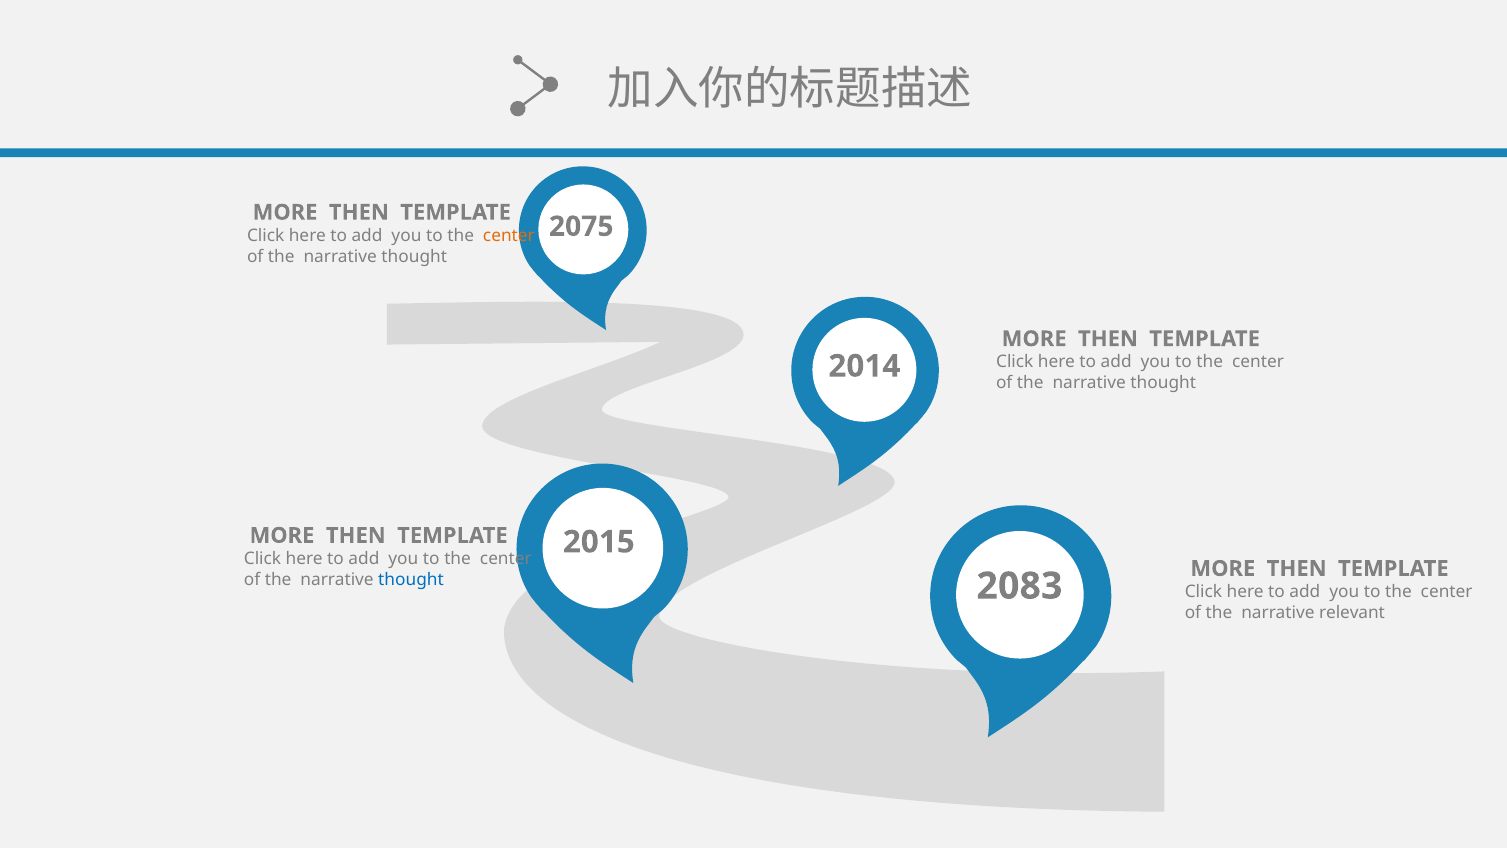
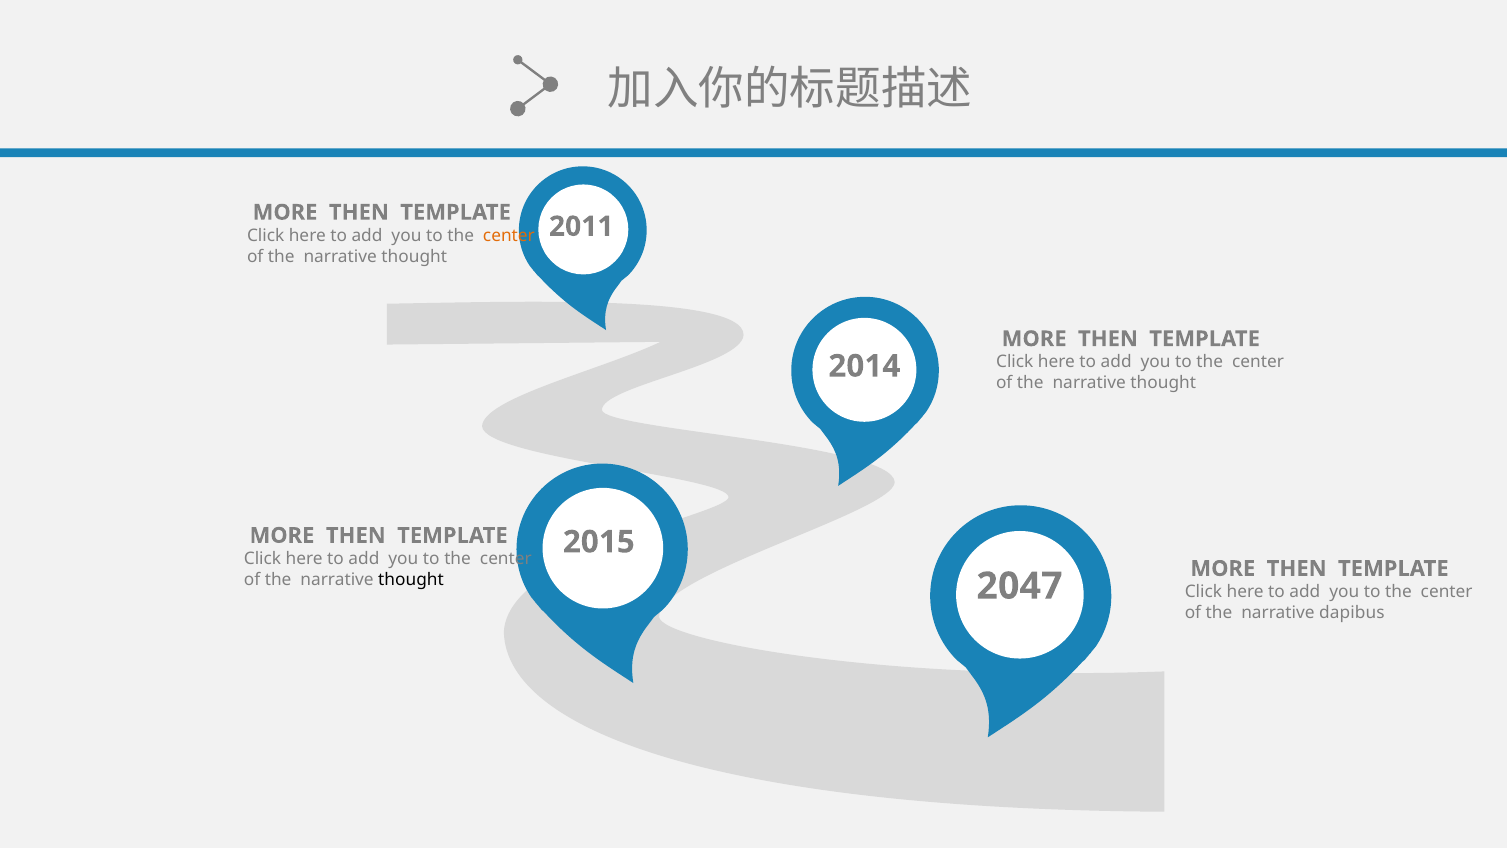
2075: 2075 -> 2011
thought at (411, 580) colour: blue -> black
2083: 2083 -> 2047
relevant: relevant -> dapibus
